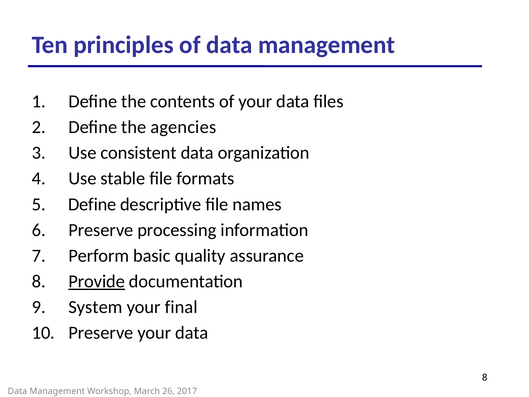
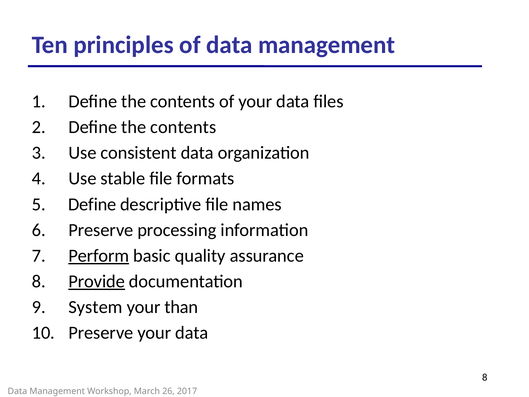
agencies at (183, 127): agencies -> contents
Perform underline: none -> present
final: final -> than
